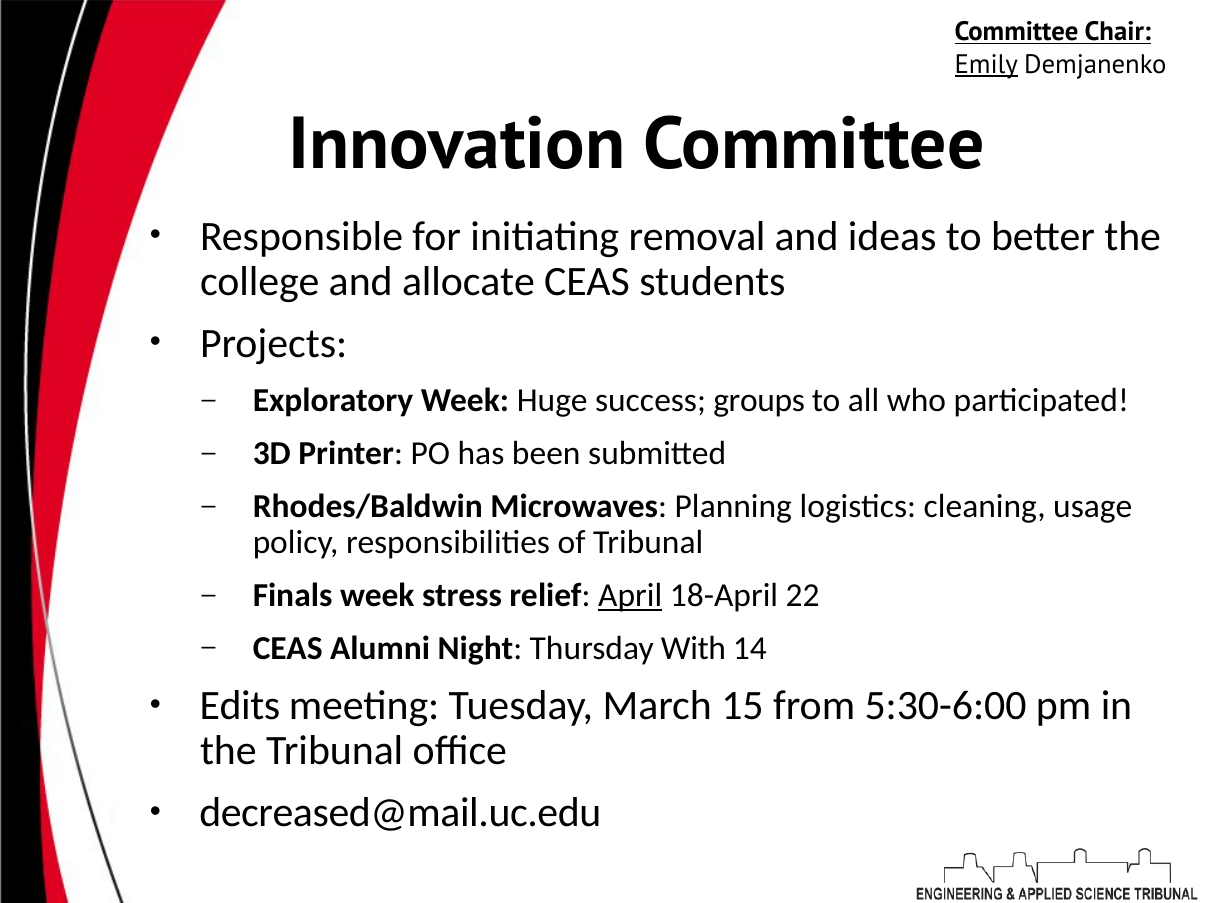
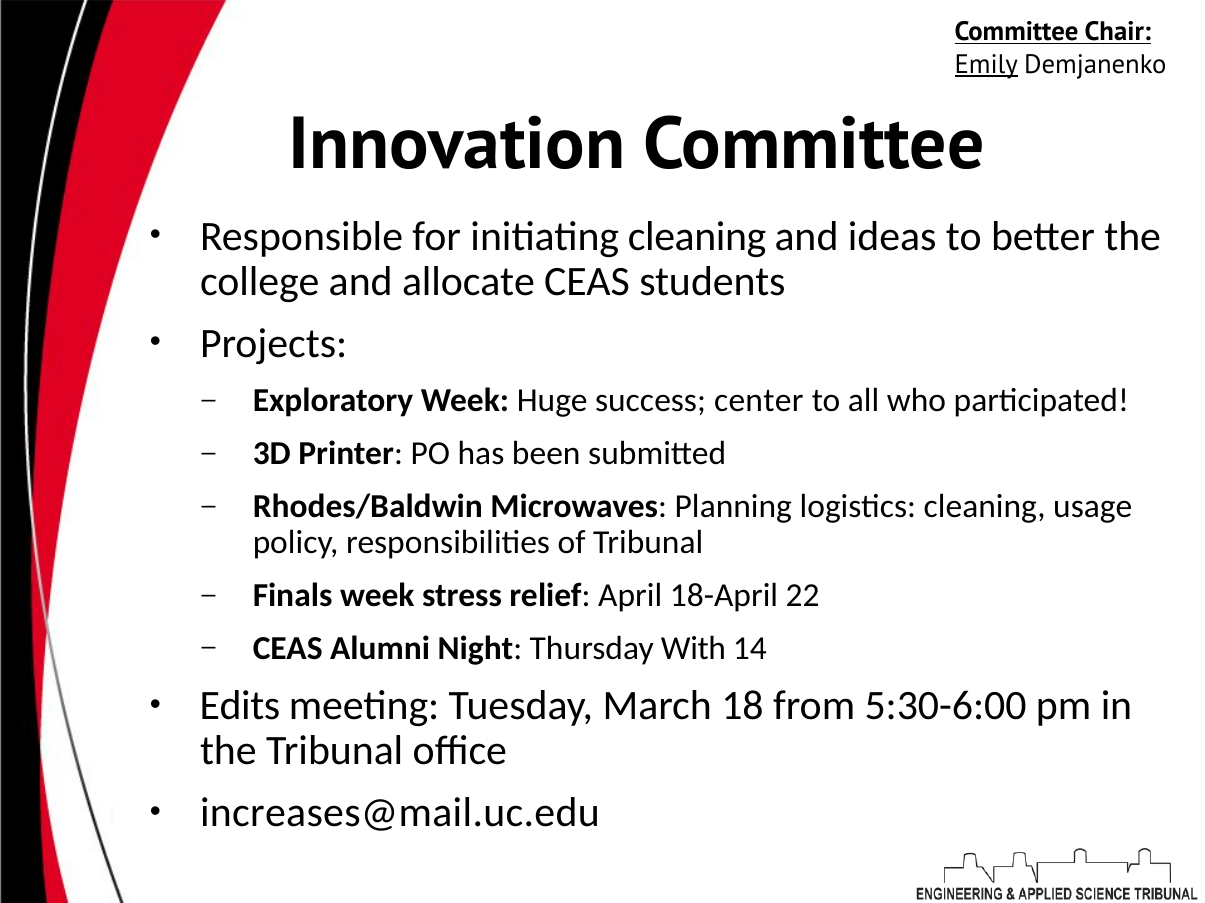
initiating removal: removal -> cleaning
groups: groups -> center
April underline: present -> none
15: 15 -> 18
decreased@mail.uc.edu: decreased@mail.uc.edu -> increases@mail.uc.edu
